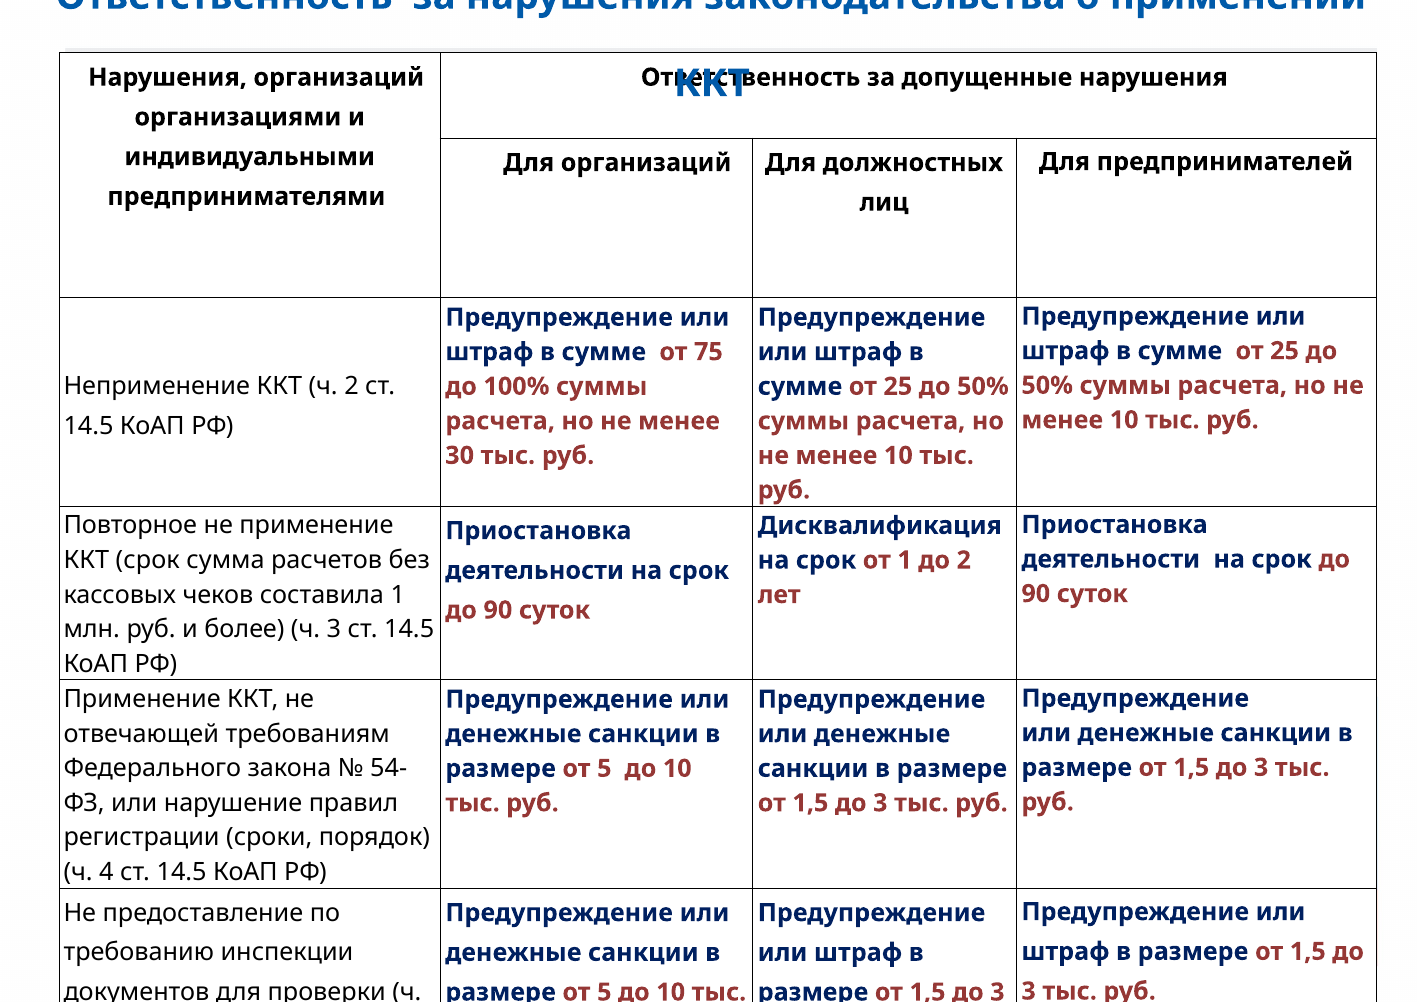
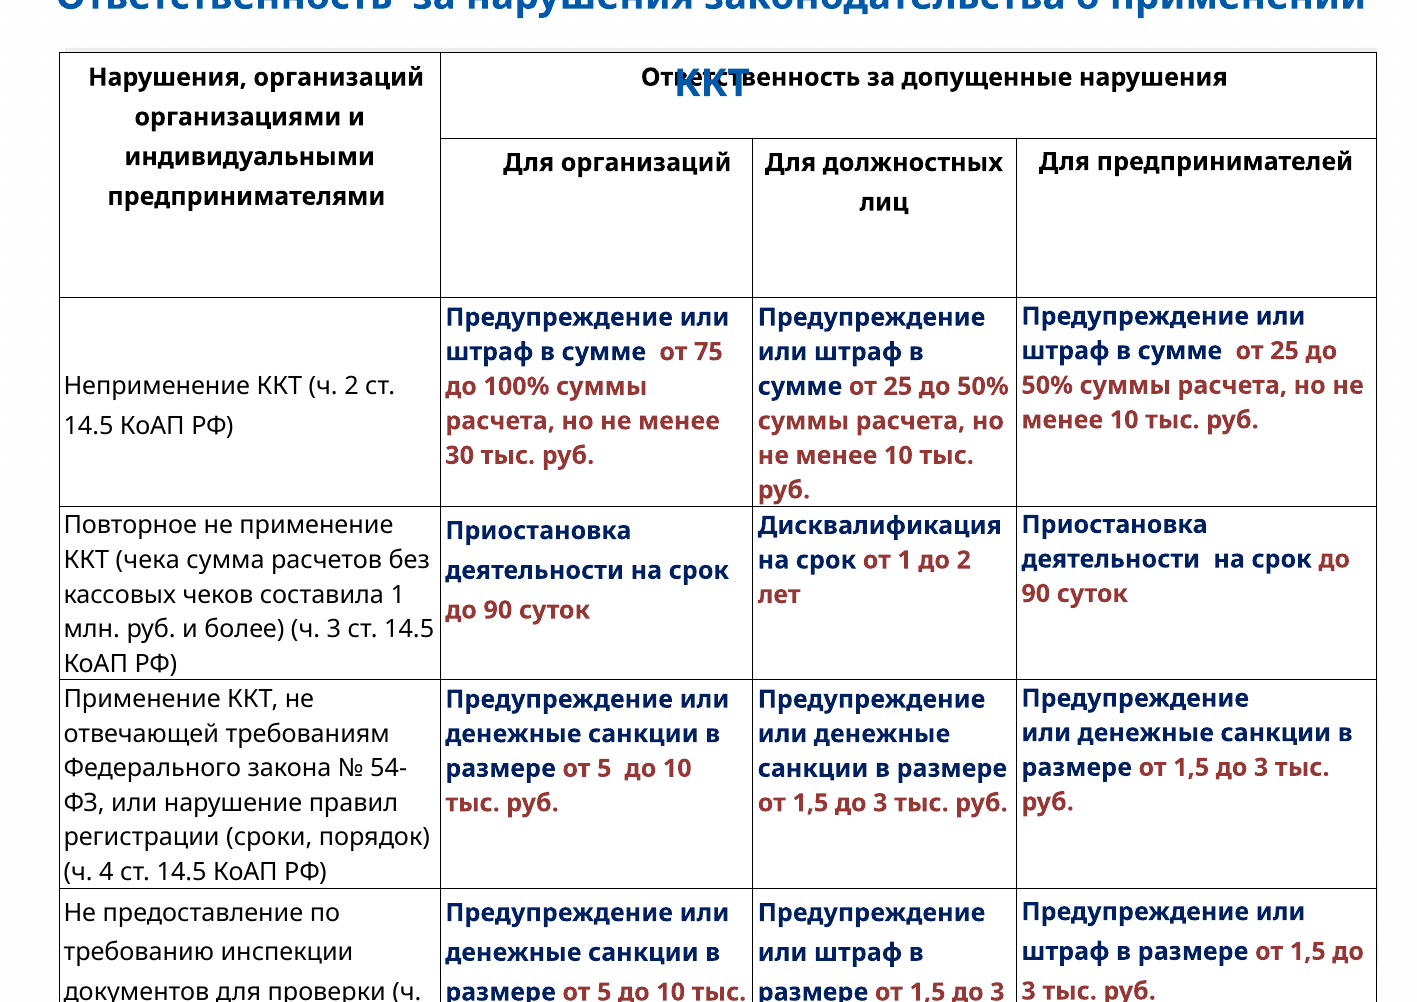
ККТ срок: срок -> чека
